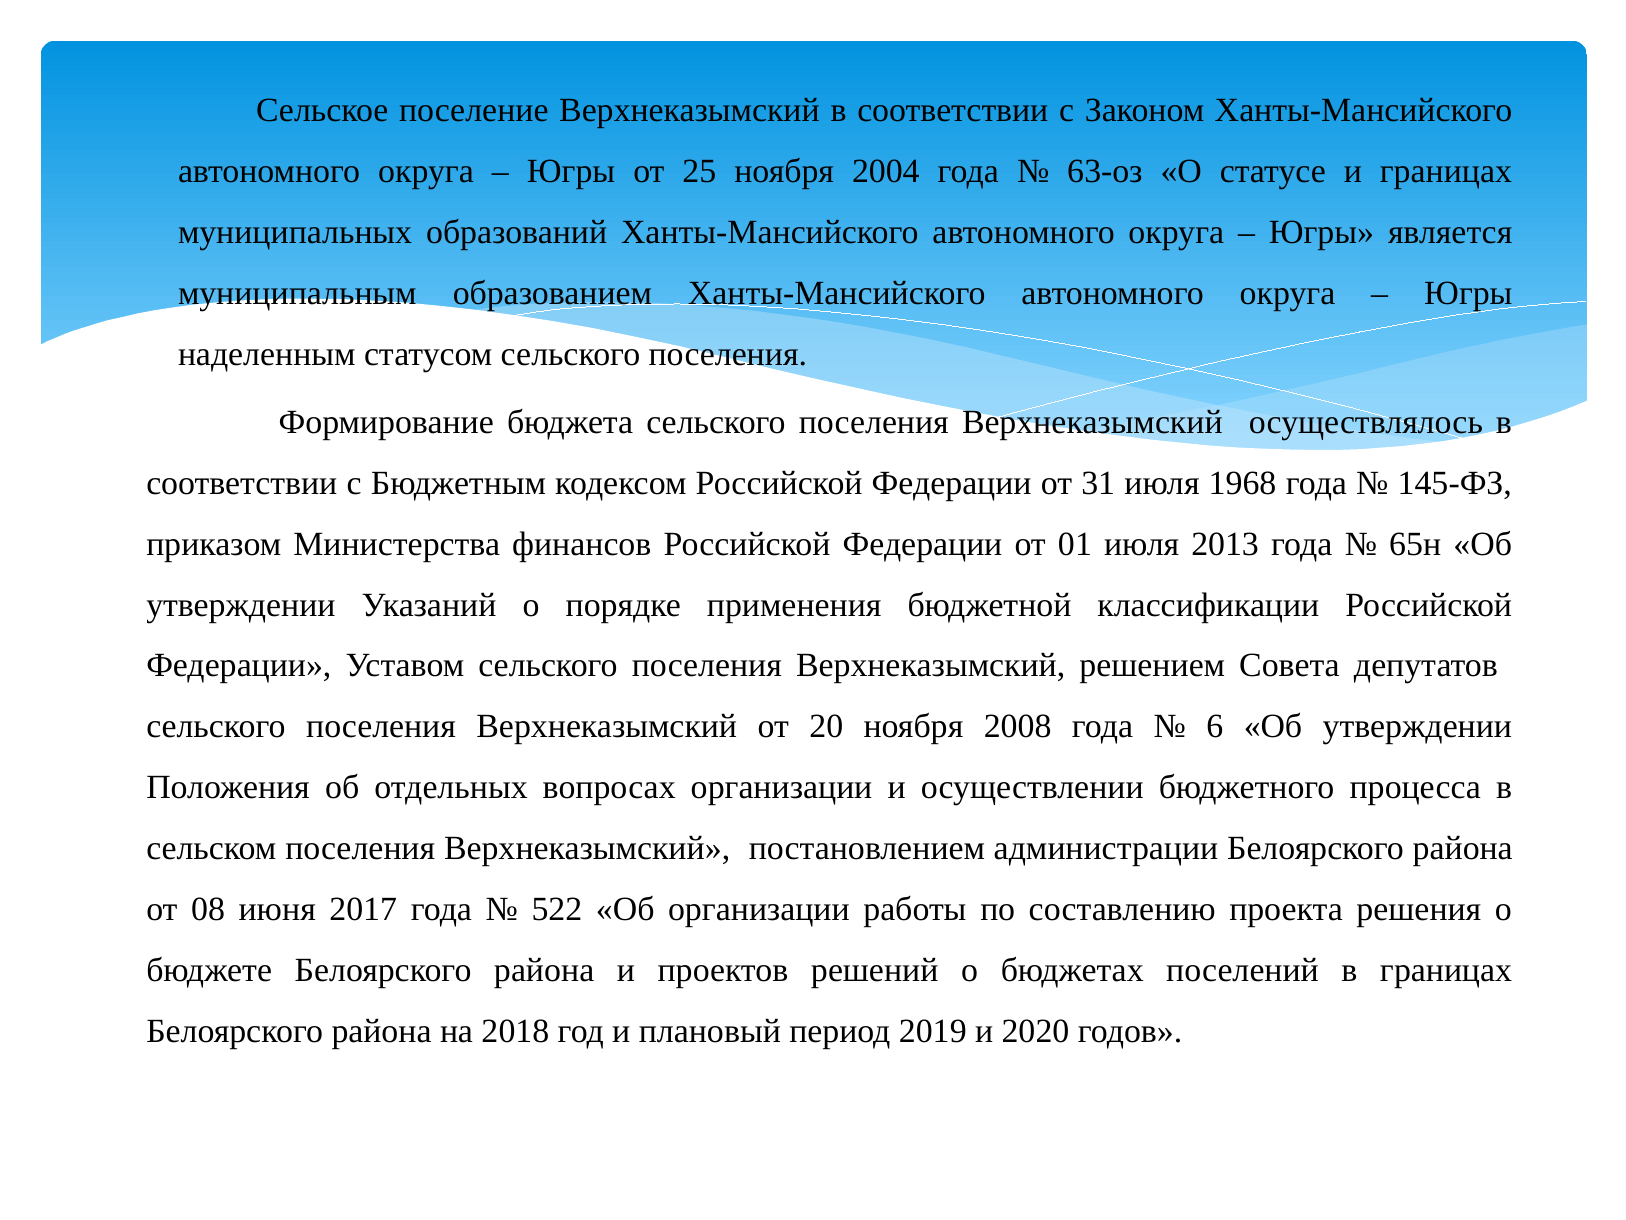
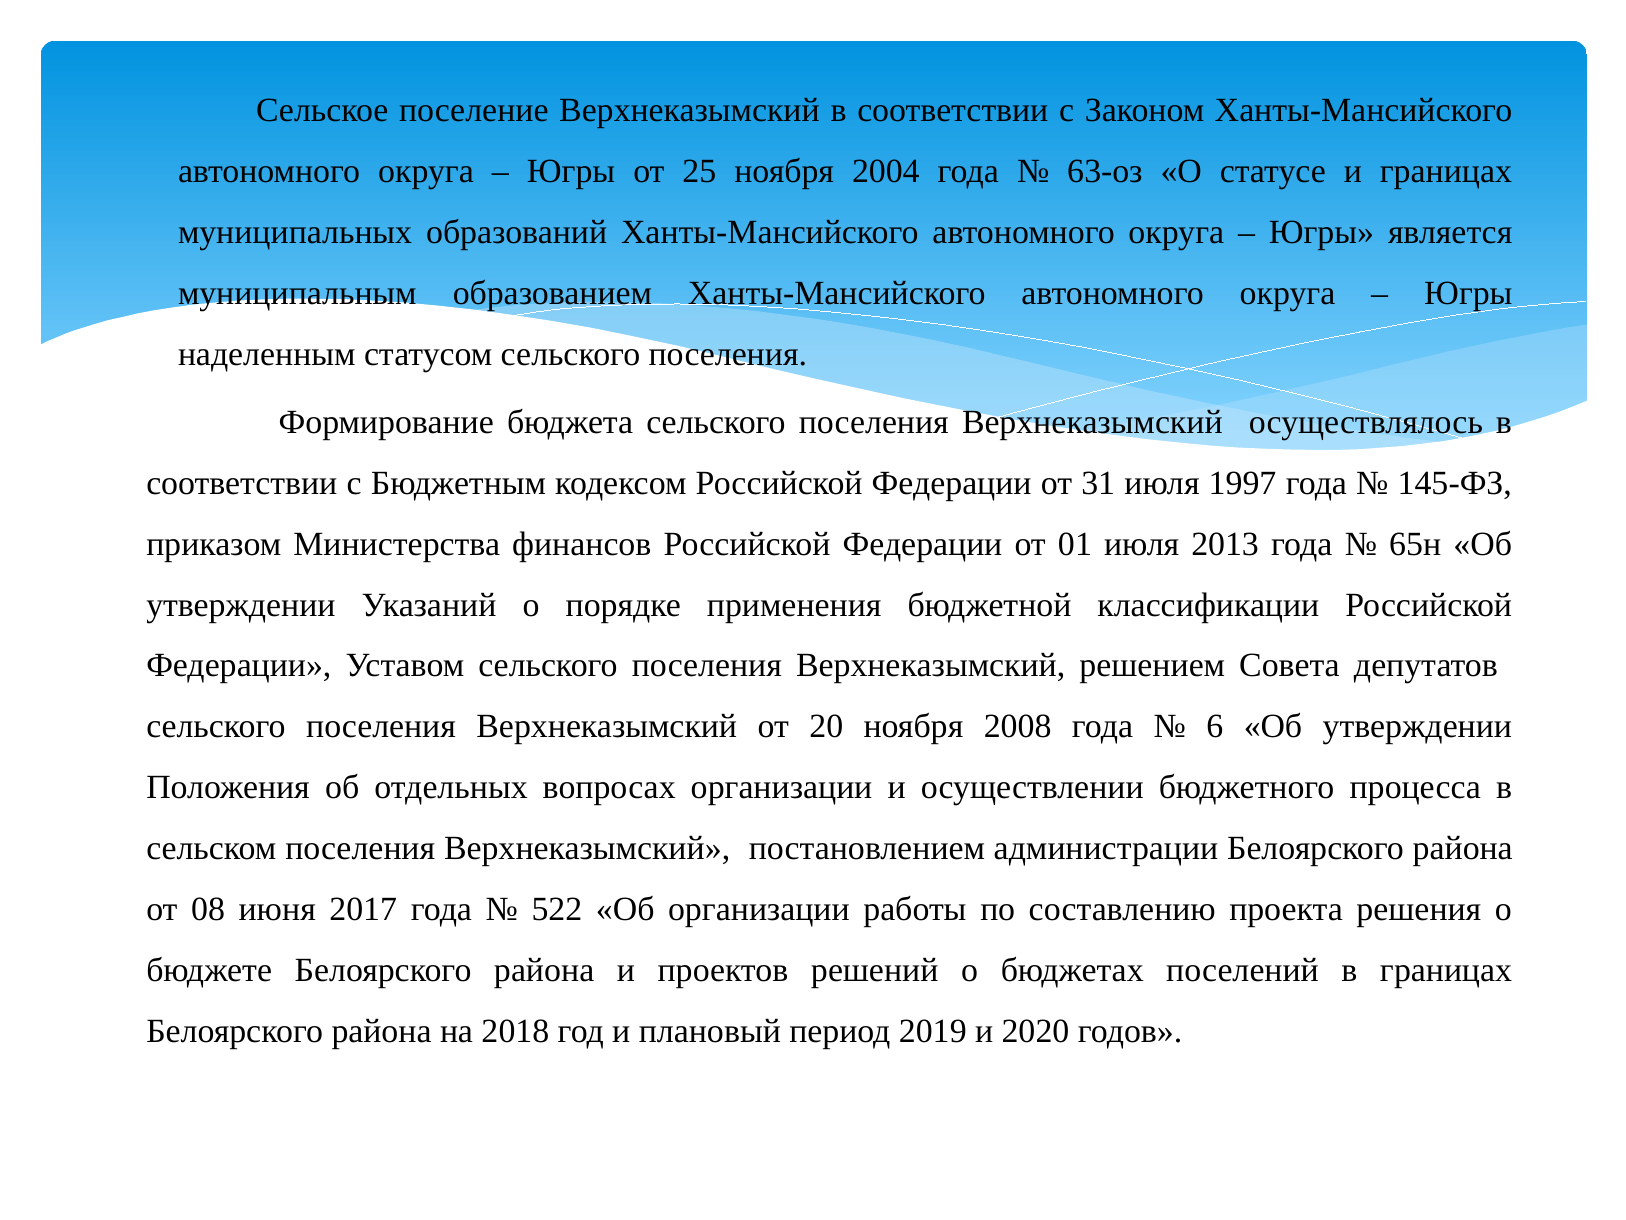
1968: 1968 -> 1997
